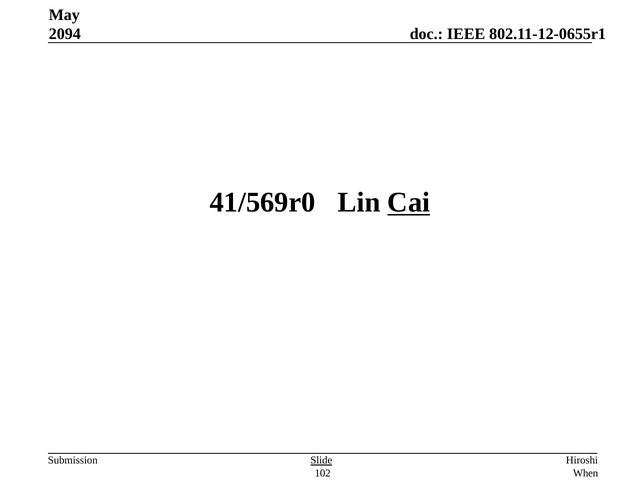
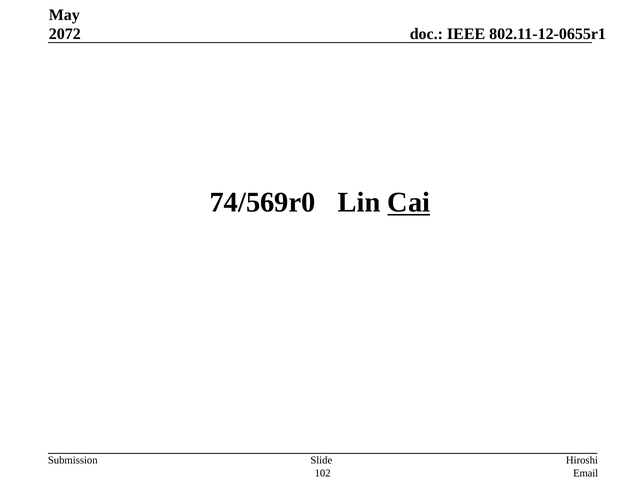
2094: 2094 -> 2072
41/569r0: 41/569r0 -> 74/569r0
Slide underline: present -> none
When: When -> Email
